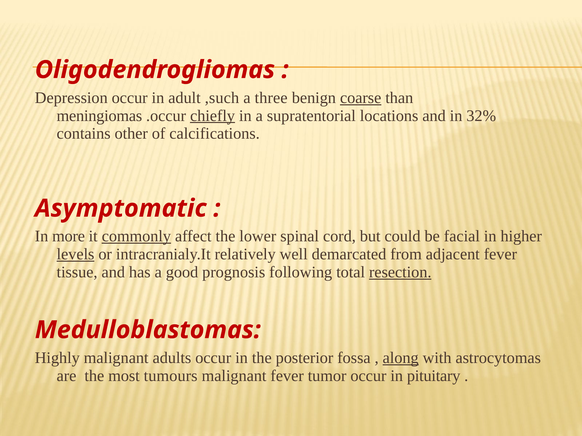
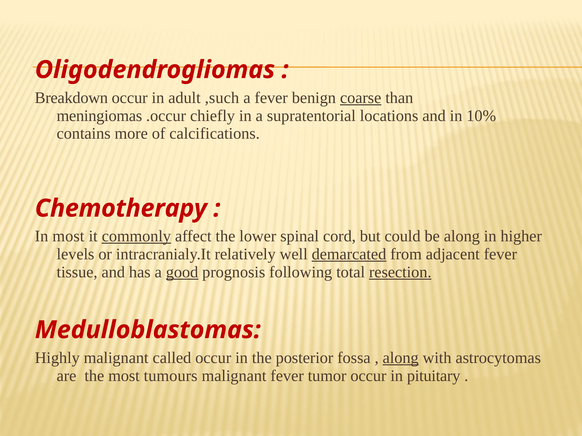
Depression: Depression -> Breakdown
a three: three -> fever
chiefly underline: present -> none
32%: 32% -> 10%
other: other -> more
Asymptomatic: Asymptomatic -> Chemotherapy
In more: more -> most
be facial: facial -> along
levels underline: present -> none
demarcated underline: none -> present
good underline: none -> present
adults: adults -> called
